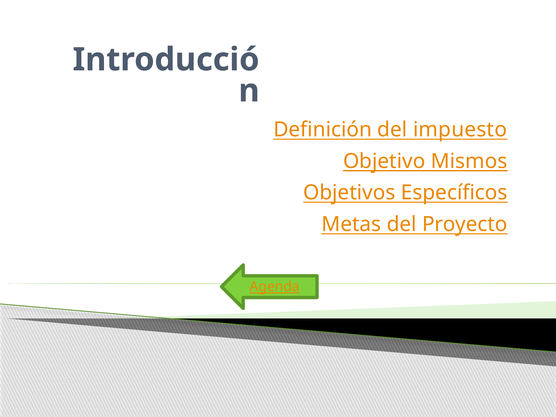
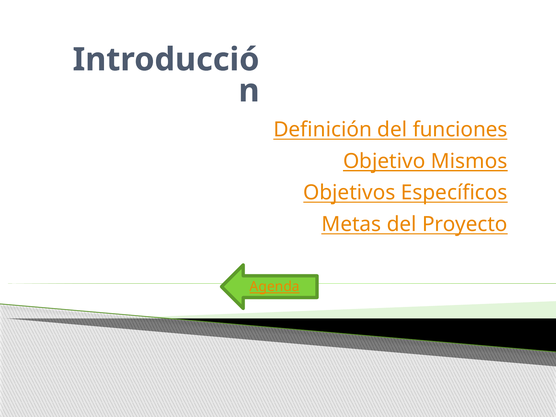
impuesto: impuesto -> funciones
